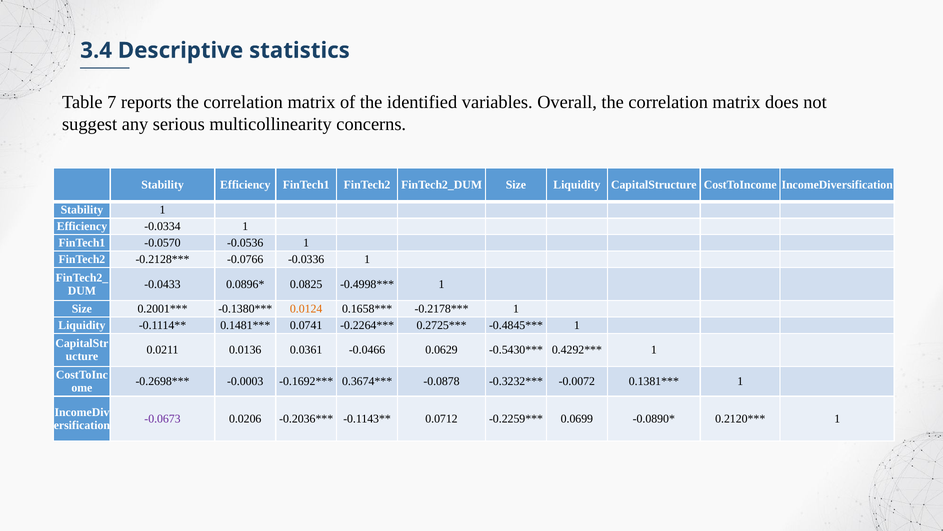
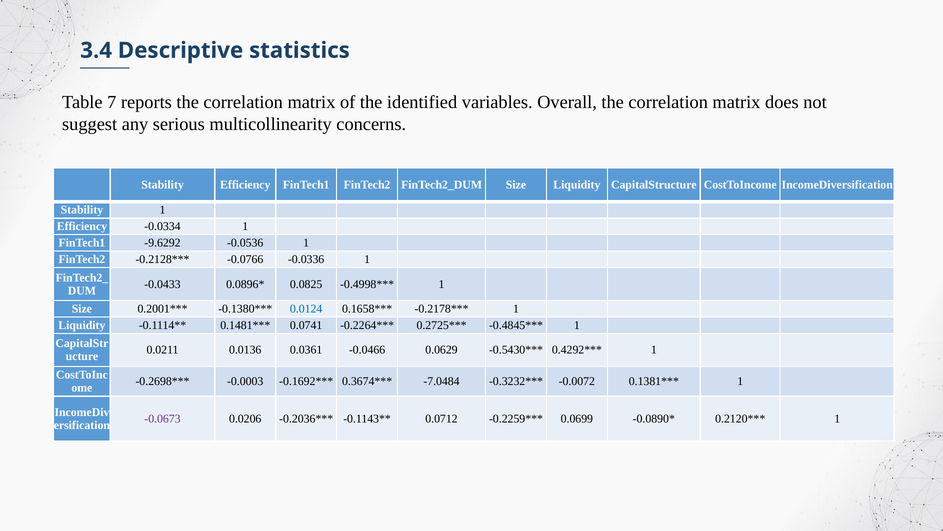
-0.0570: -0.0570 -> -9.6292
0.0124 colour: orange -> blue
-0.0878: -0.0878 -> -7.0484
